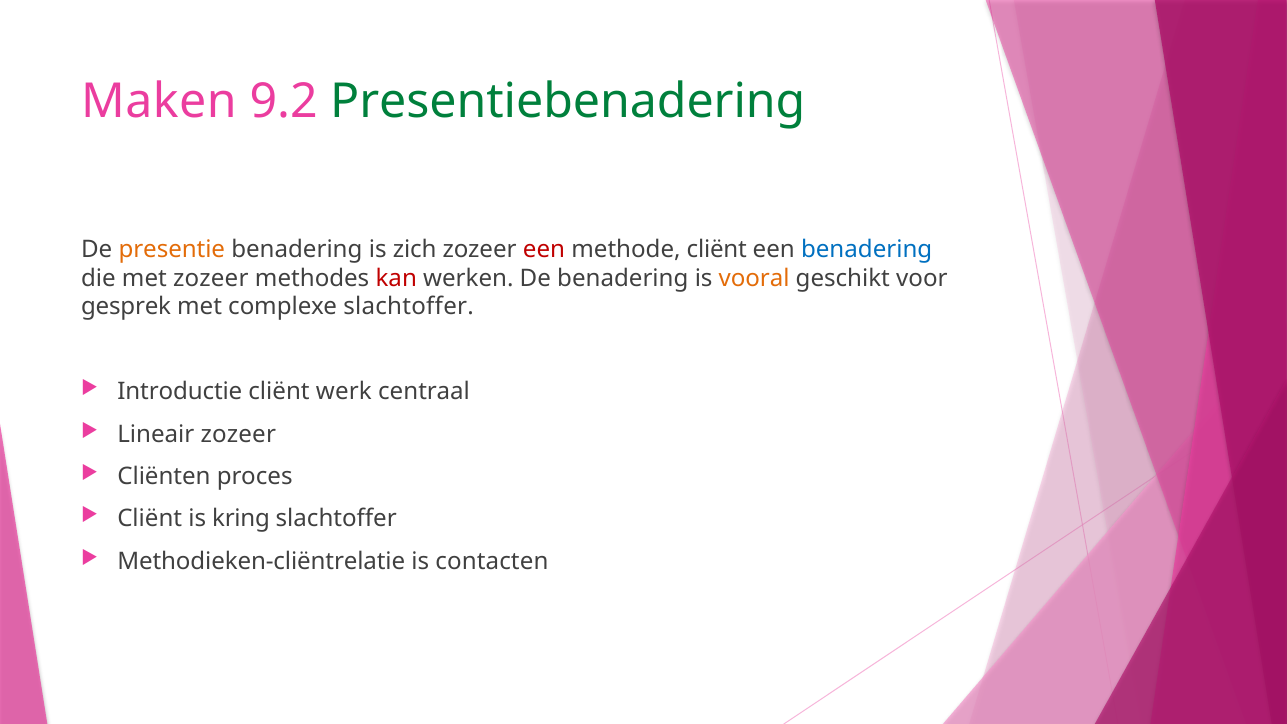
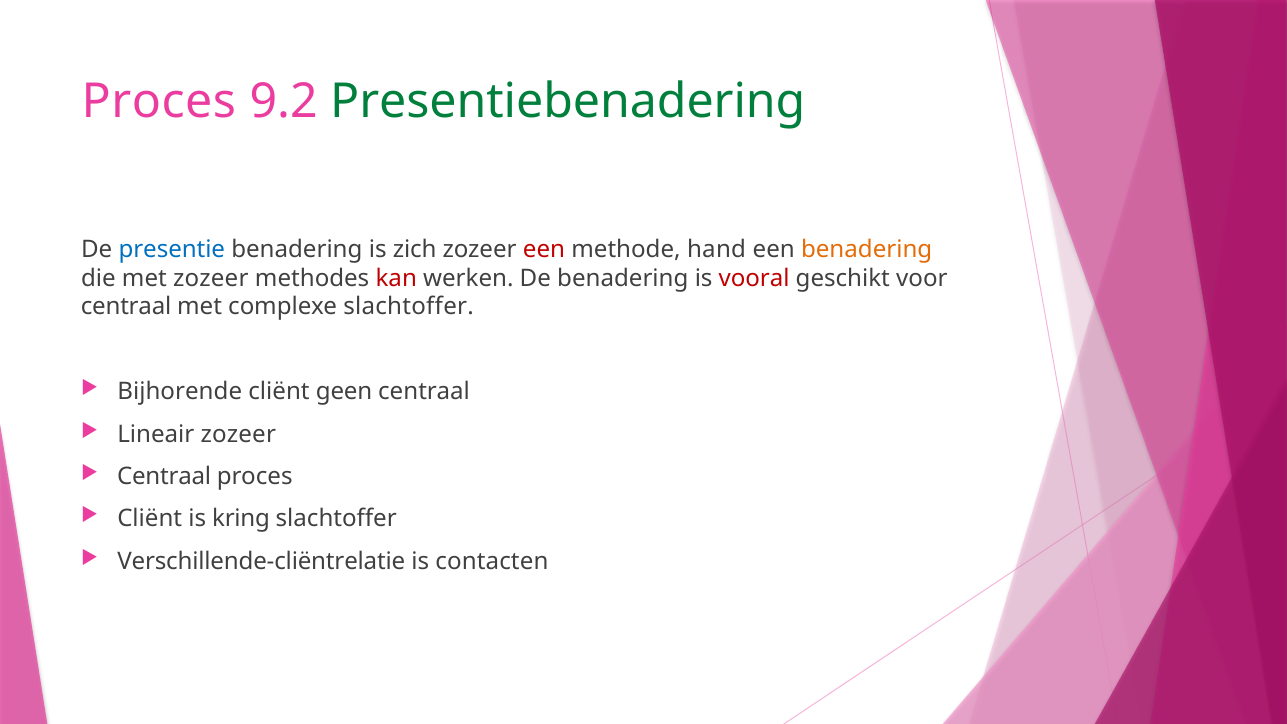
Maken at (159, 101): Maken -> Proces
presentie colour: orange -> blue
methode cliënt: cliënt -> hand
benadering at (867, 249) colour: blue -> orange
vooral colour: orange -> red
gesprek at (126, 307): gesprek -> centraal
Introductie: Introductie -> Bijhorende
werk: werk -> geen
Cliënten at (164, 476): Cliënten -> Centraal
Methodieken-cliëntrelatie: Methodieken-cliëntrelatie -> Verschillende-cliëntrelatie
